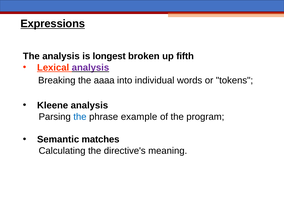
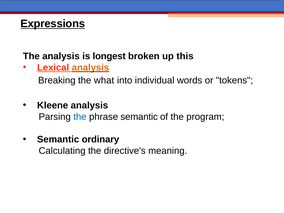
fifth: fifth -> this
analysis at (90, 67) colour: purple -> orange
aaaa: aaaa -> what
phrase example: example -> semantic
matches: matches -> ordinary
